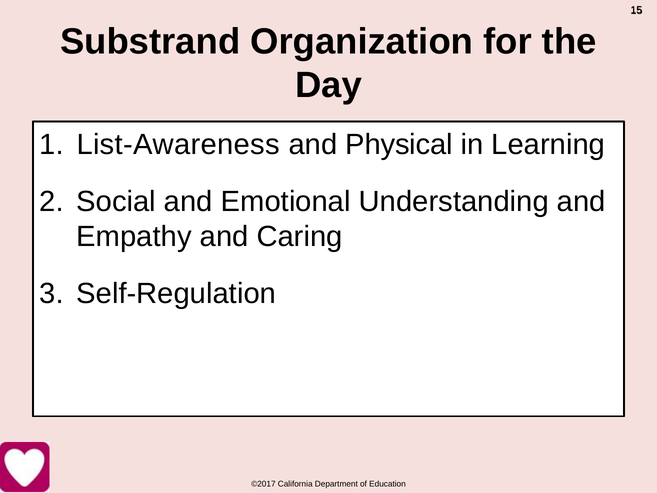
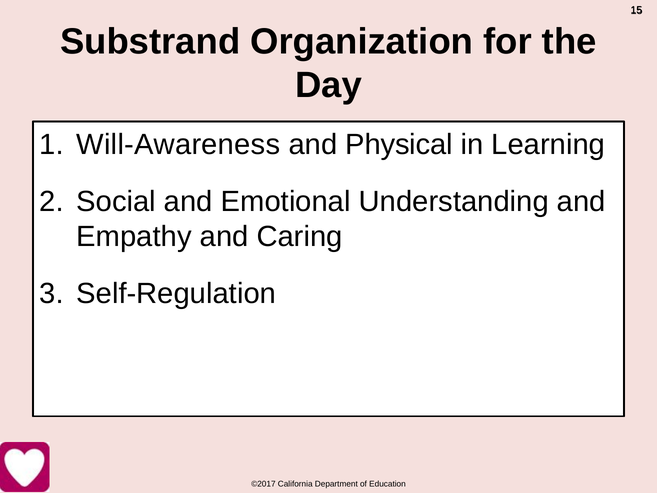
List-Awareness: List-Awareness -> Will-Awareness
